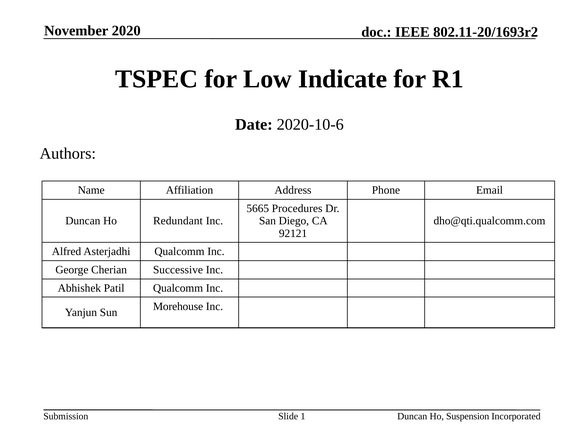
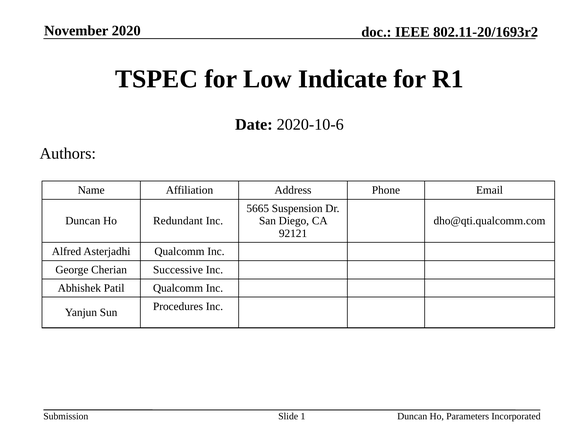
Procedures: Procedures -> Suspension
Morehouse: Morehouse -> Procedures
Suspension: Suspension -> Parameters
